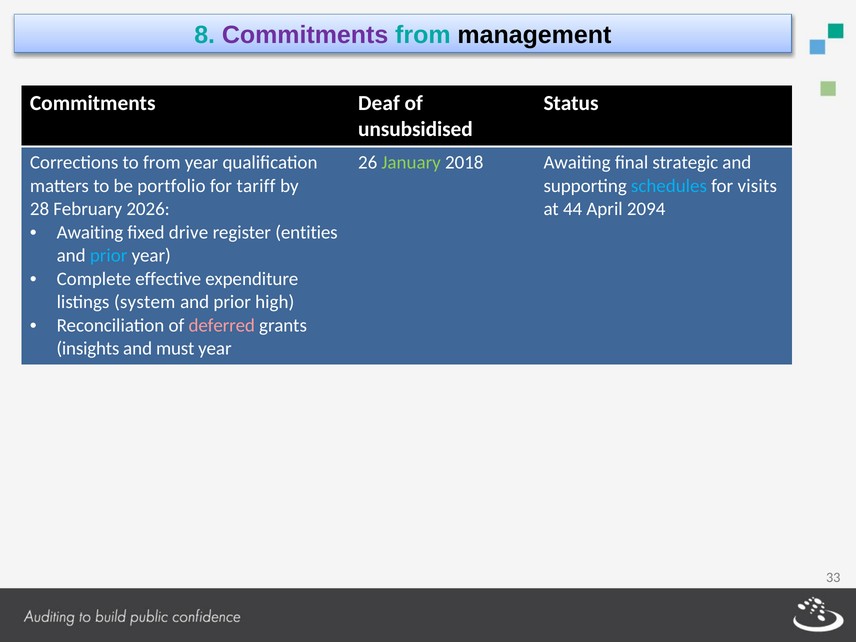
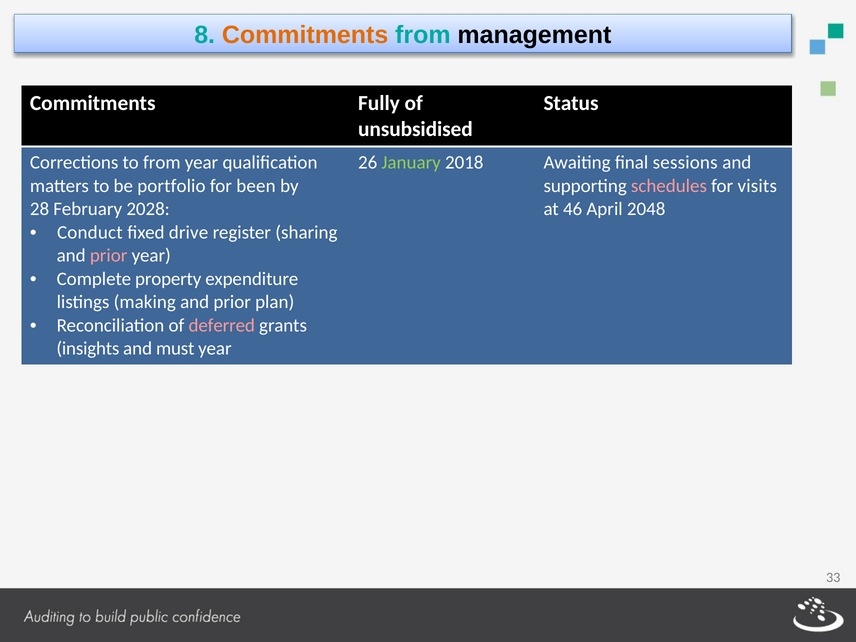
Commitments at (305, 35) colour: purple -> orange
Deaf: Deaf -> Fully
strategic: strategic -> sessions
tariff: tariff -> been
schedules colour: light blue -> pink
2026: 2026 -> 2028
44: 44 -> 46
2094: 2094 -> 2048
Awaiting at (90, 232): Awaiting -> Conduct
entities: entities -> sharing
prior at (109, 256) colour: light blue -> pink
effective: effective -> property
system: system -> making
high: high -> plan
